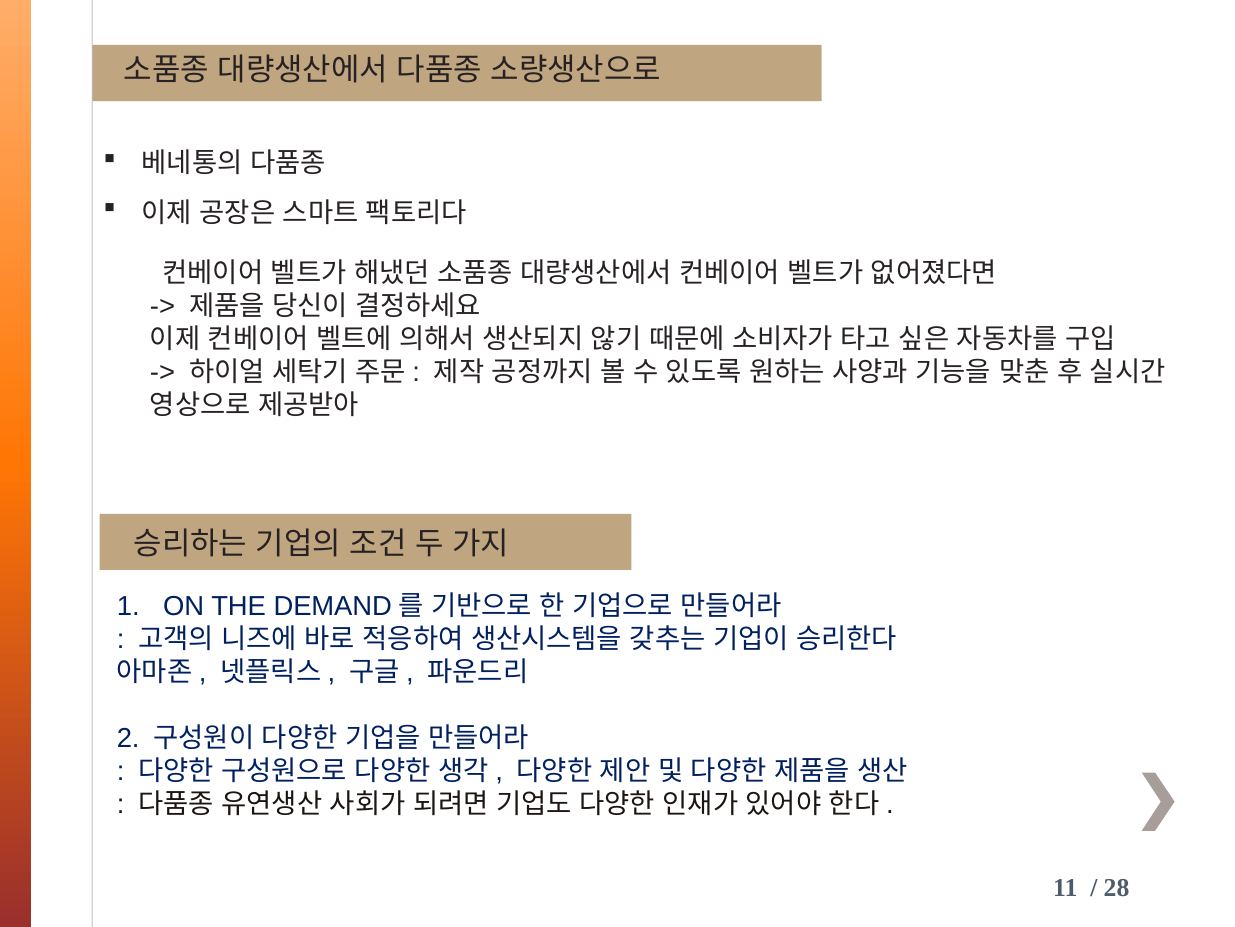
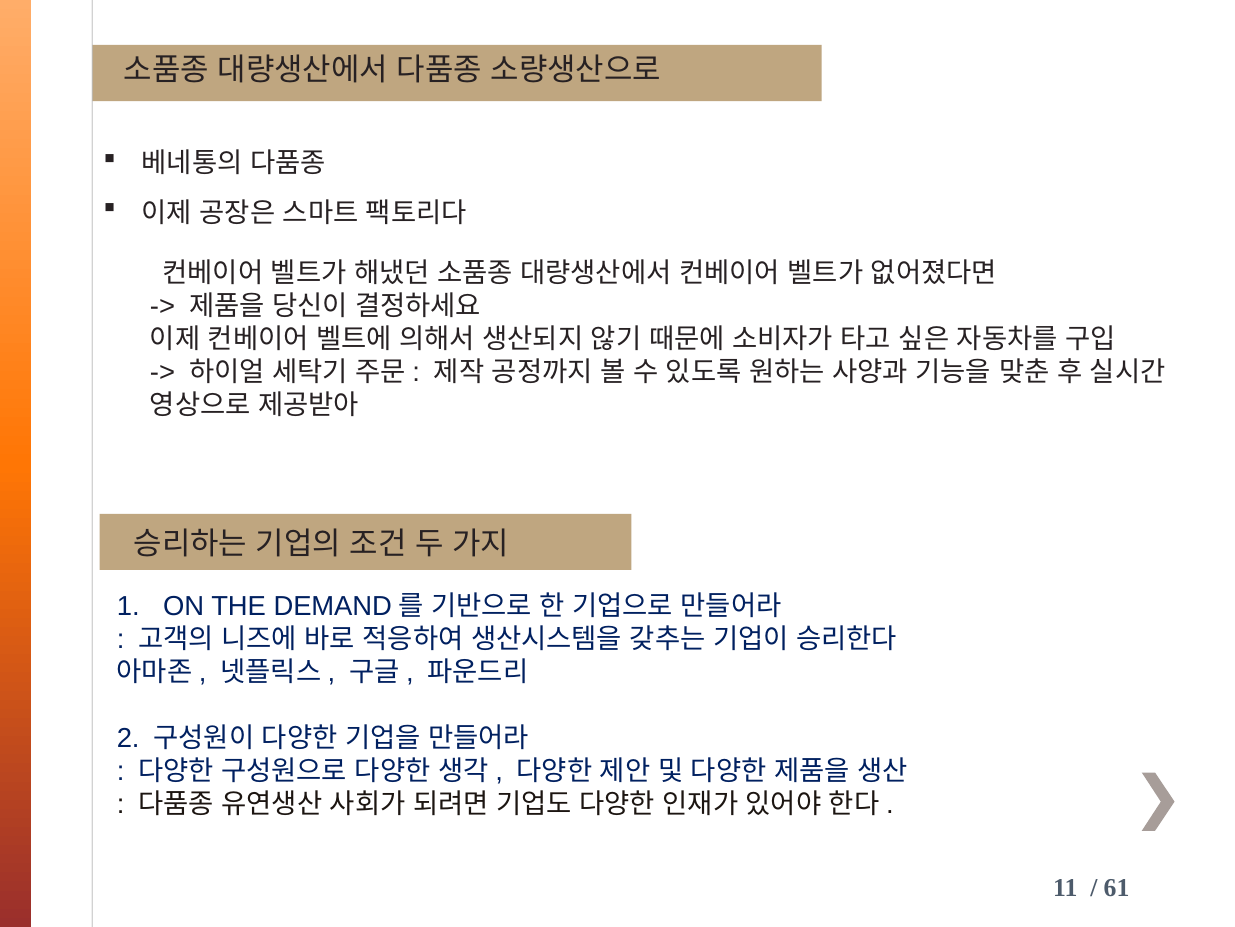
28: 28 -> 61
